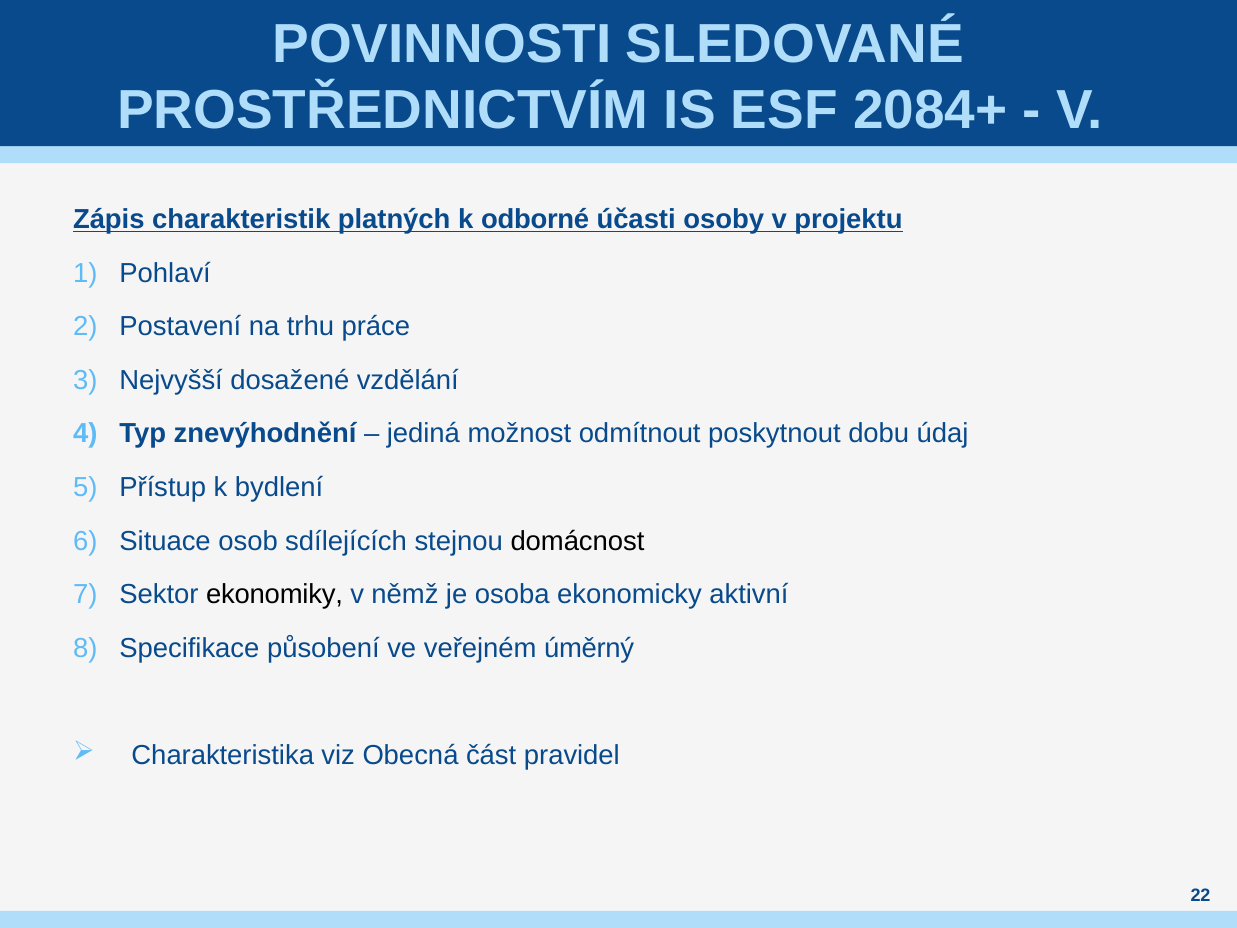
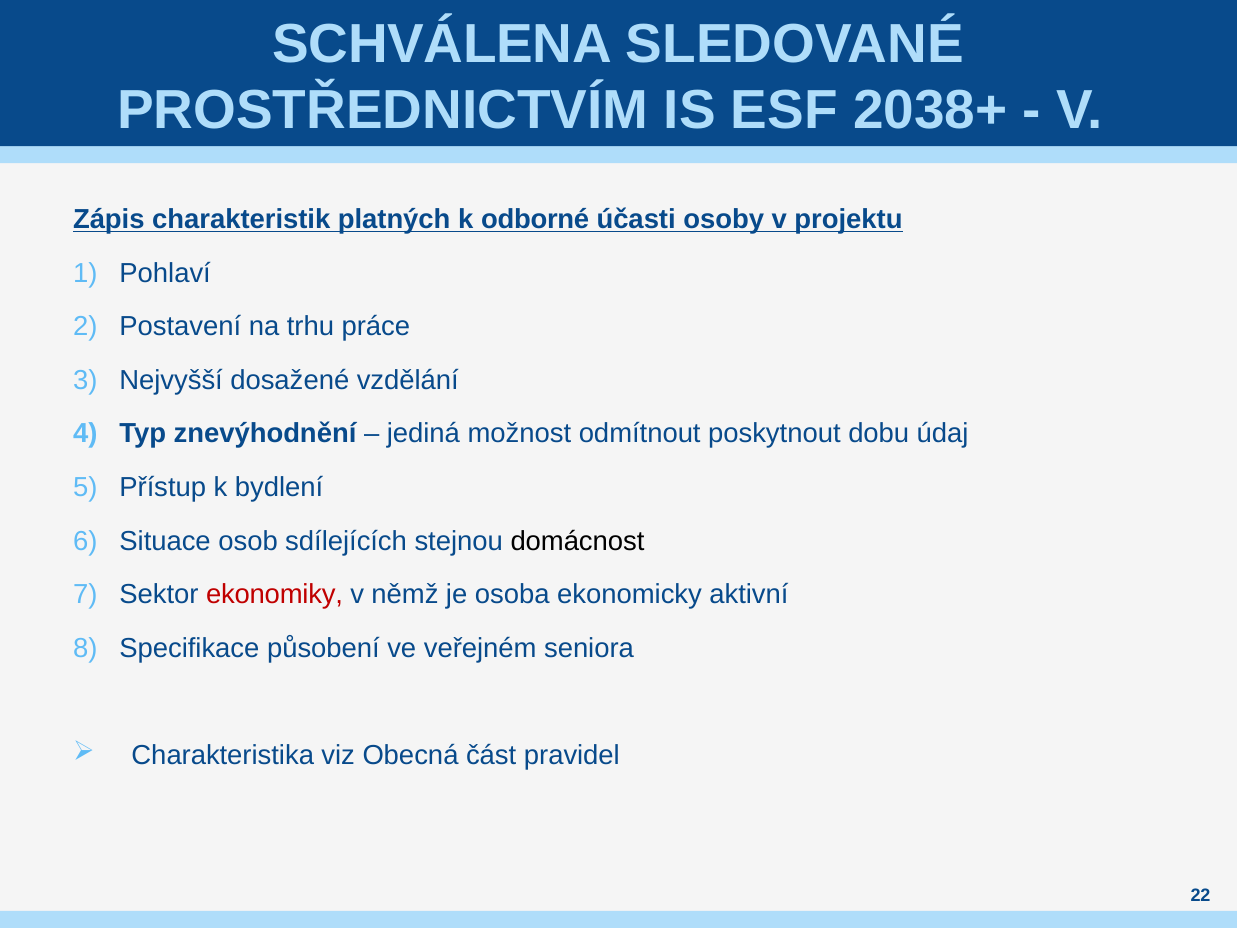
POVINNOSTI: POVINNOSTI -> SCHVÁLENA
2084+: 2084+ -> 2038+
ekonomiky colour: black -> red
úměrný: úměrný -> seniora
